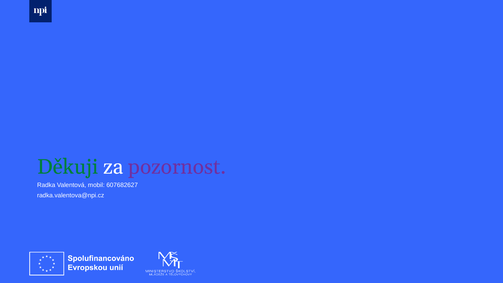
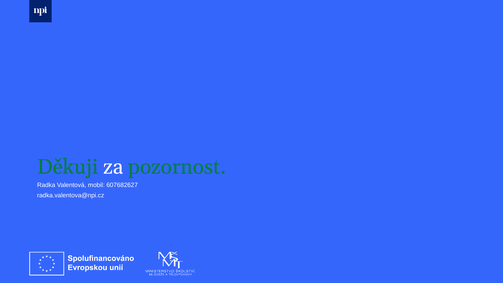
pozornost colour: purple -> green
